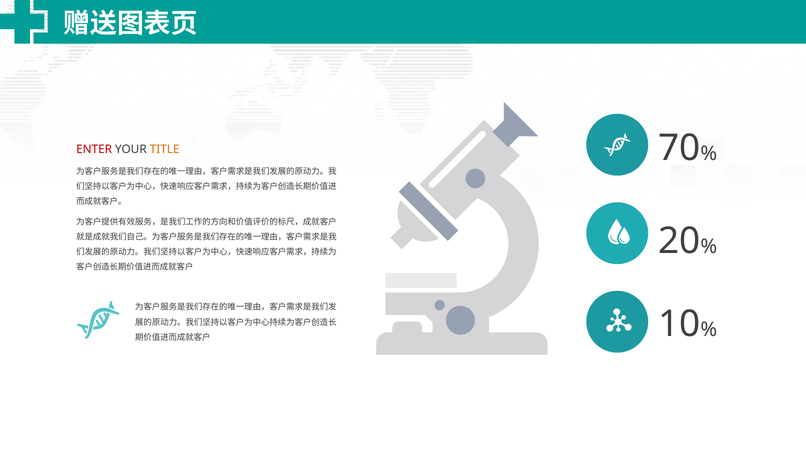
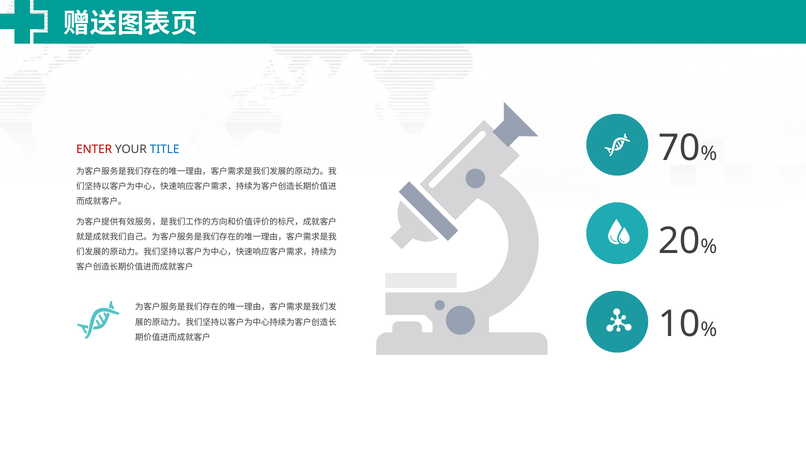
TITLE colour: orange -> blue
